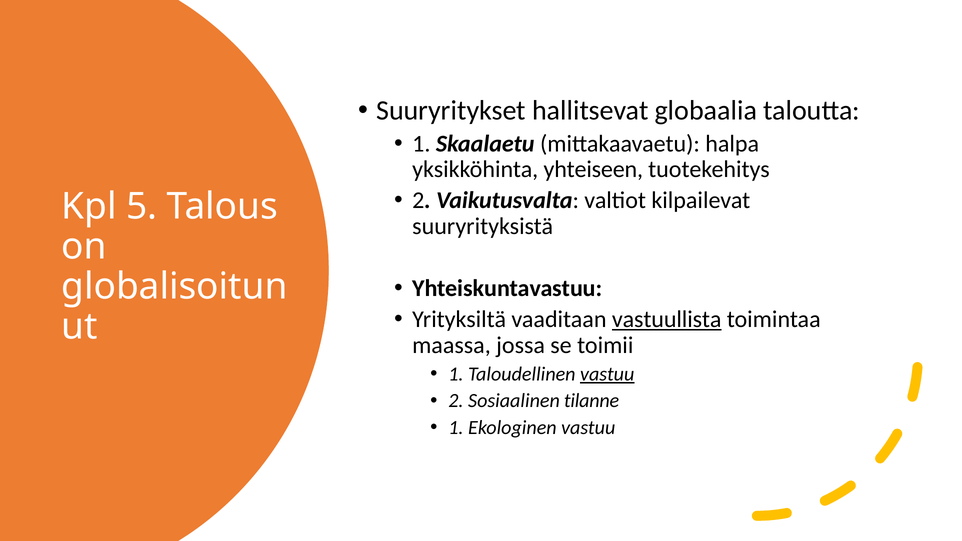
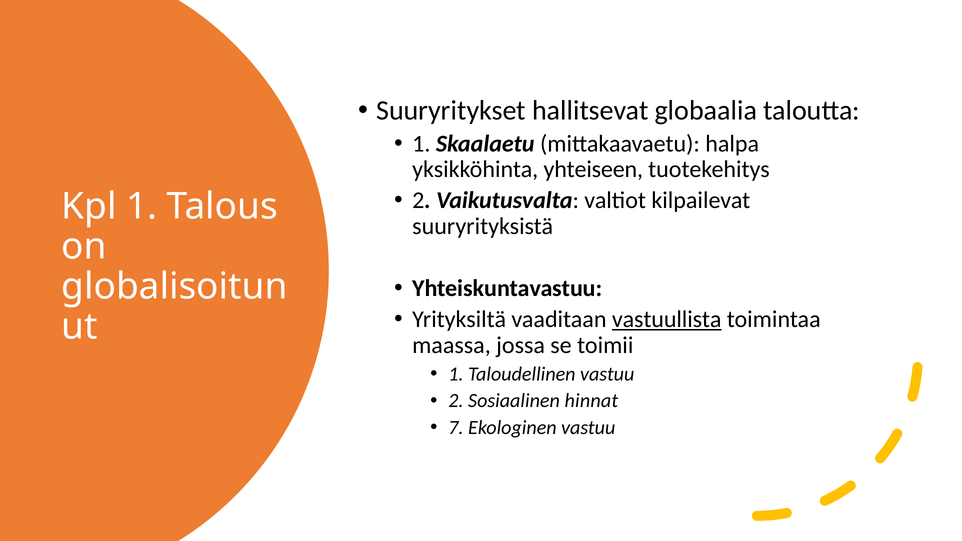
Kpl 5: 5 -> 1
vastuu at (607, 374) underline: present -> none
tilanne: tilanne -> hinnat
1 at (456, 428): 1 -> 7
